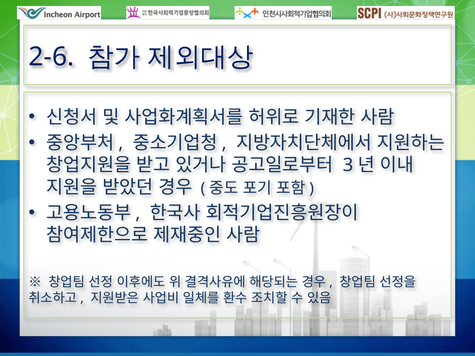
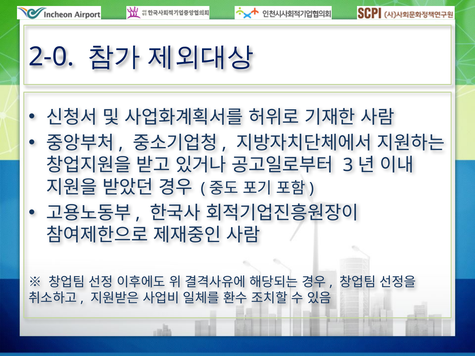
2-6: 2-6 -> 2-0
